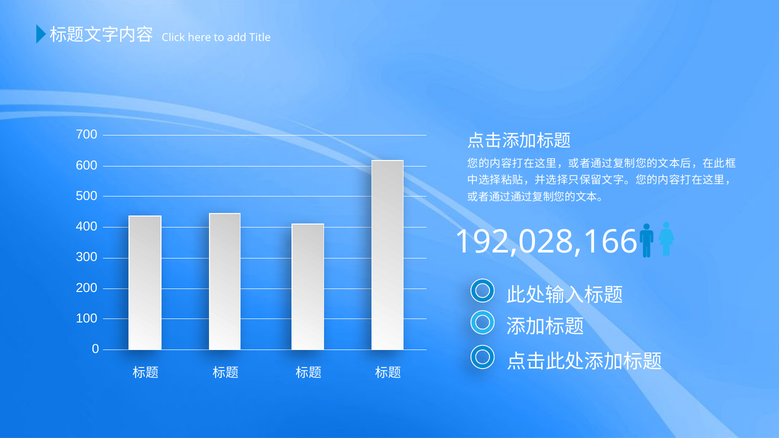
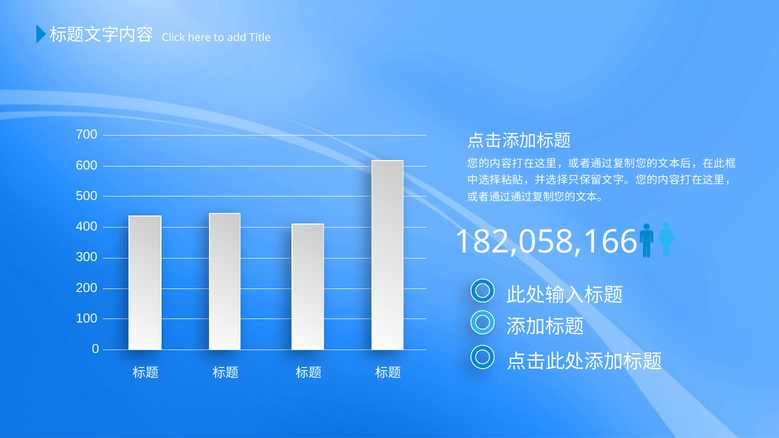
192,028,166: 192,028,166 -> 182,058,166
